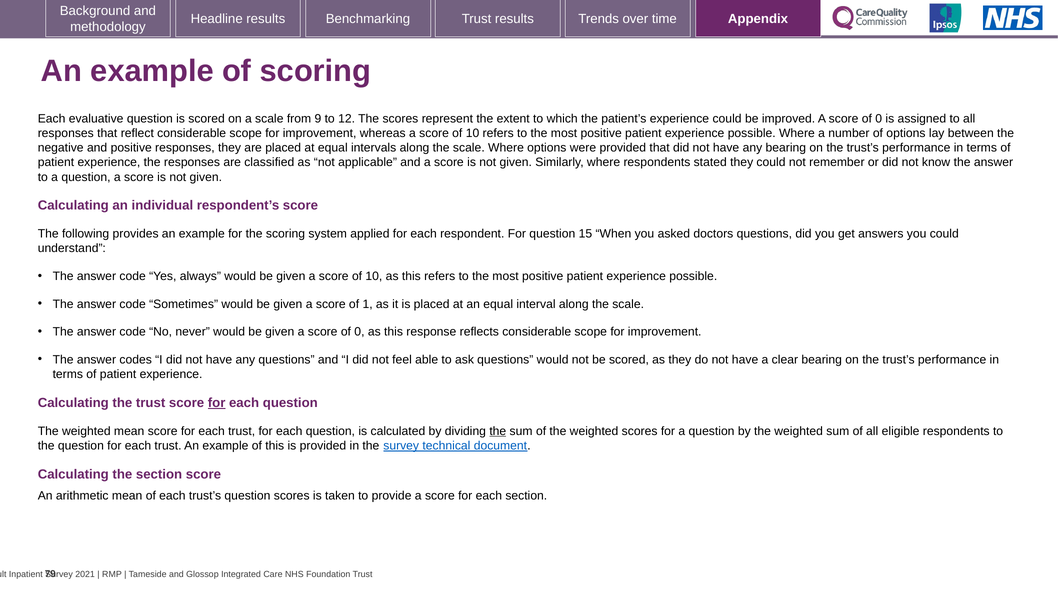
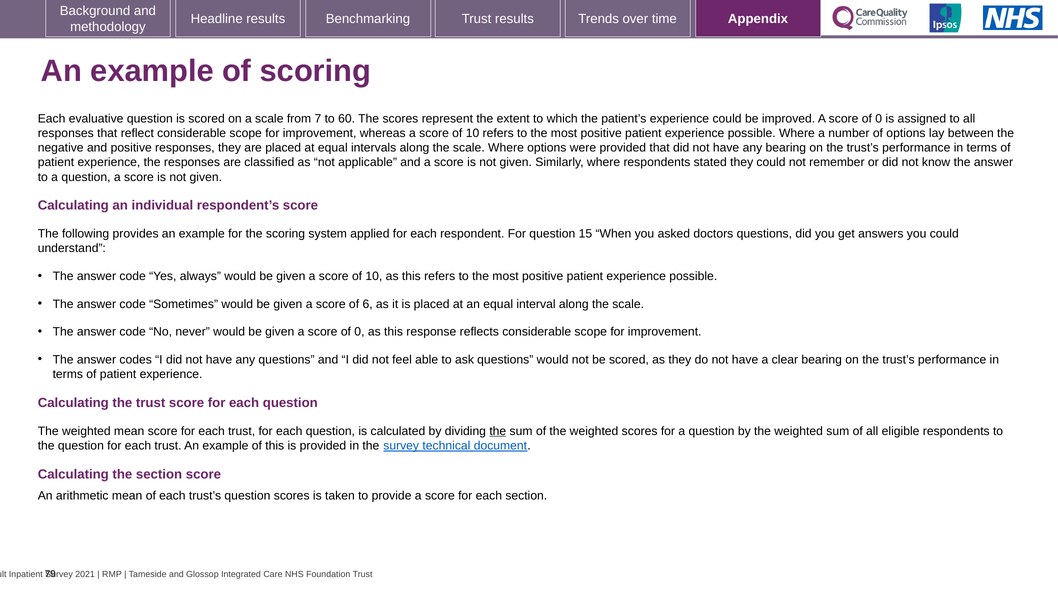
9: 9 -> 7
12: 12 -> 60
1: 1 -> 6
for at (217, 403) underline: present -> none
